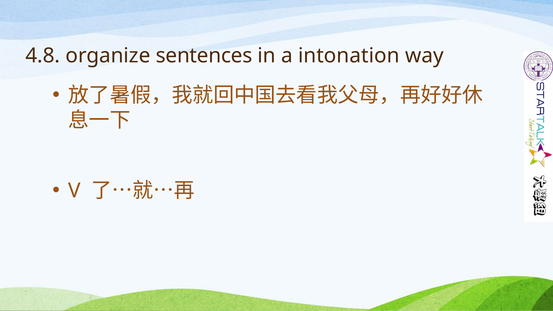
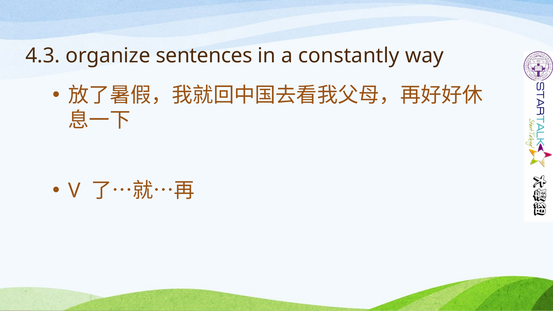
4.8: 4.8 -> 4.3
intonation: intonation -> constantly
